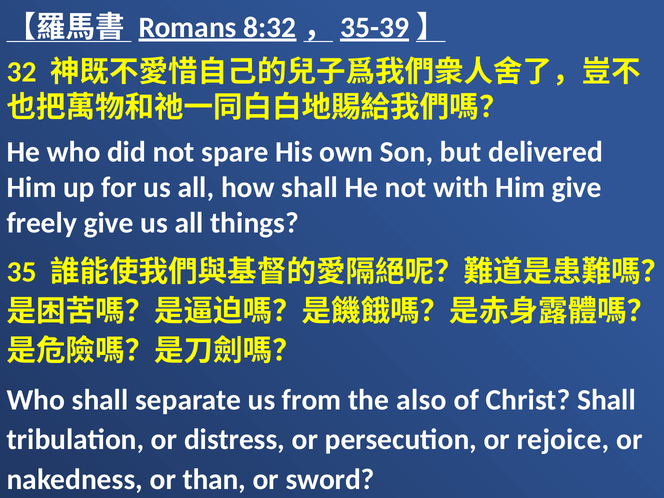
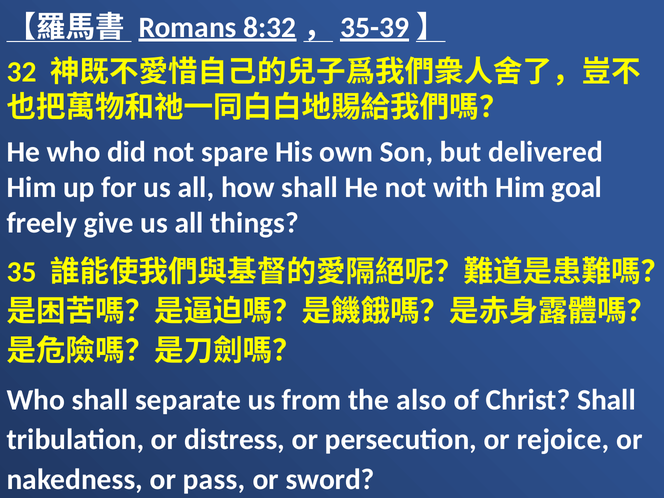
Him give: give -> goal
than: than -> pass
